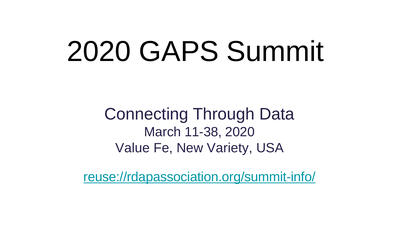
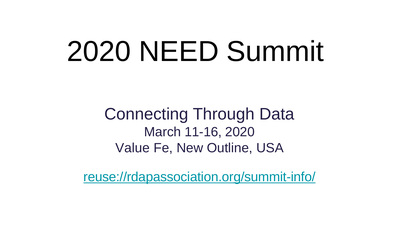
GAPS: GAPS -> NEED
11-38: 11-38 -> 11-16
Variety: Variety -> Outline
